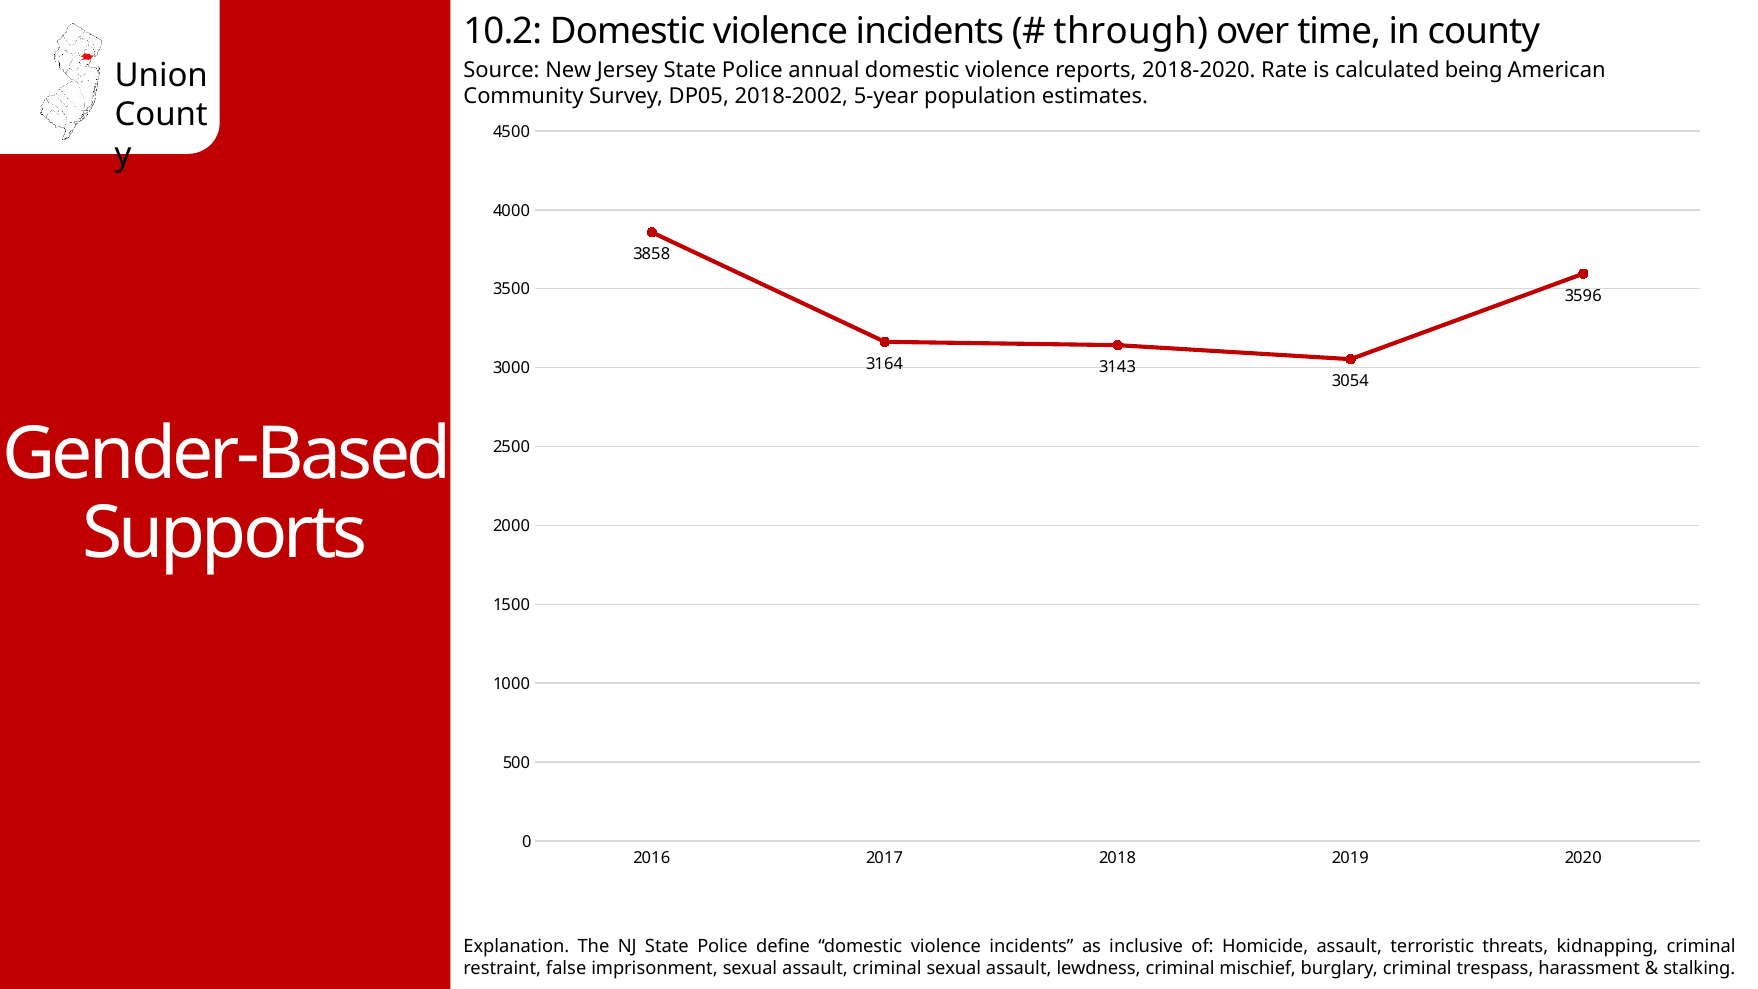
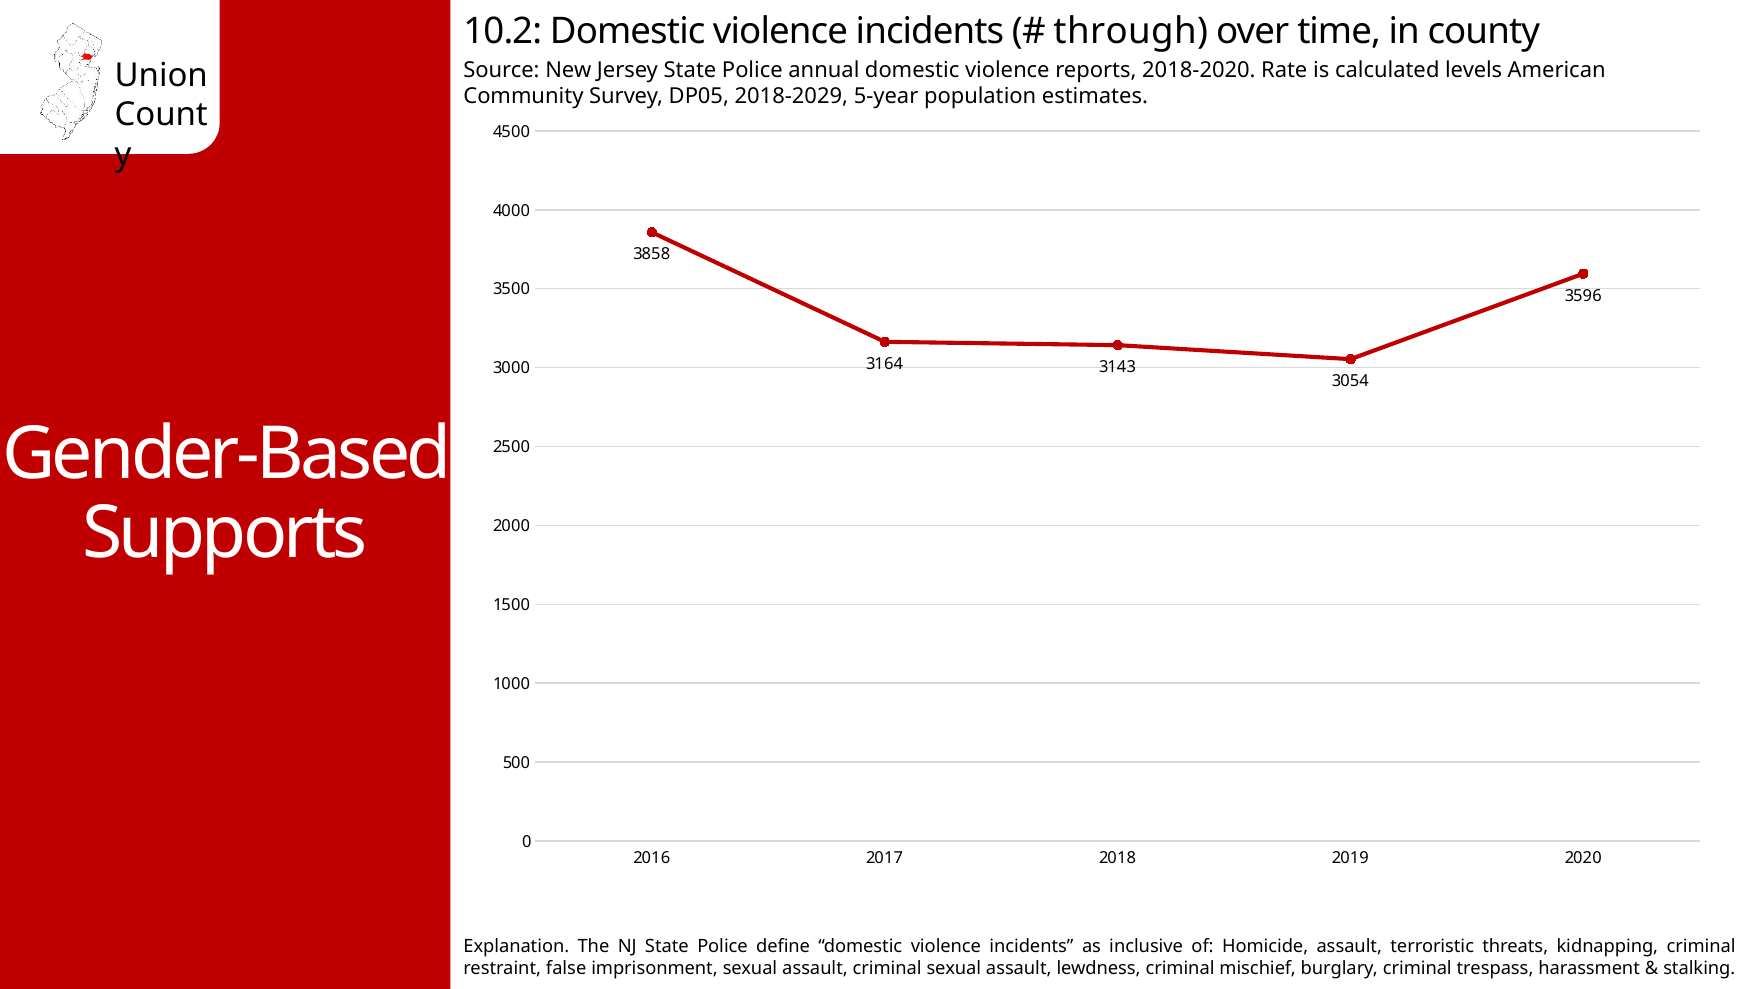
being: being -> levels
2018-2002: 2018-2002 -> 2018-2029
